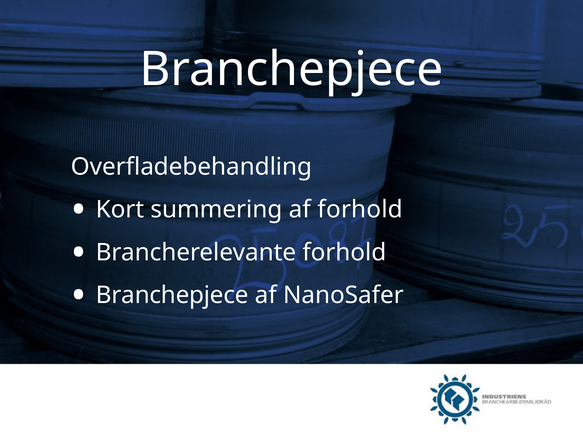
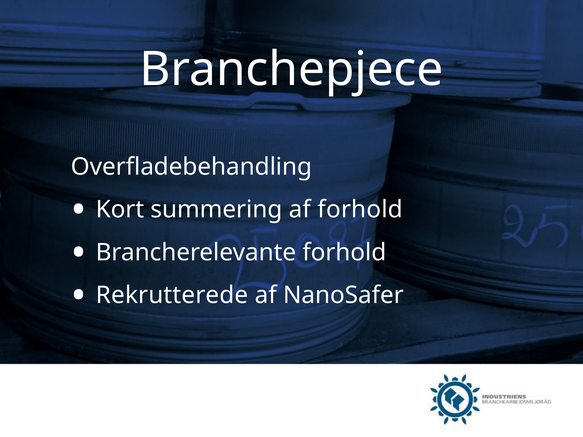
Branchepjece at (172, 295): Branchepjece -> Rekrutterede
